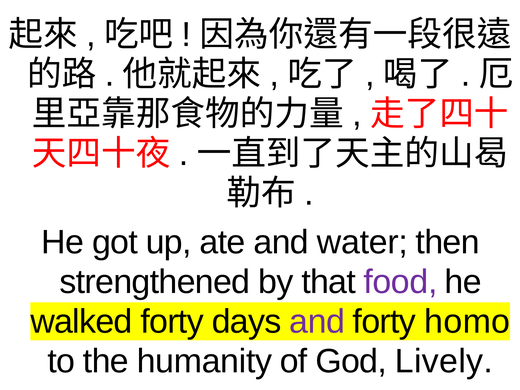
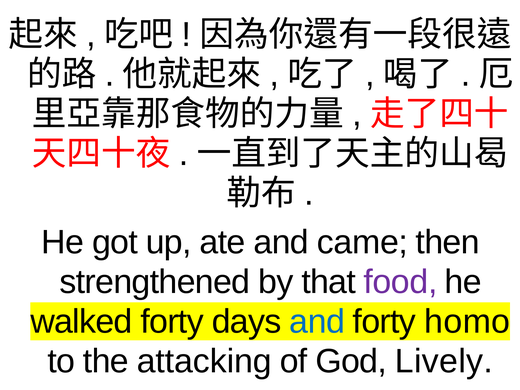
water: water -> came
and at (317, 322) colour: purple -> blue
humanity: humanity -> attacking
